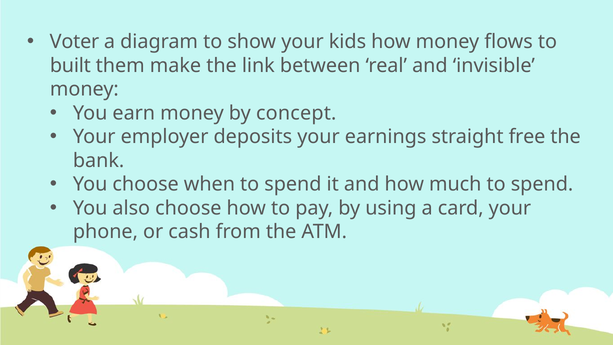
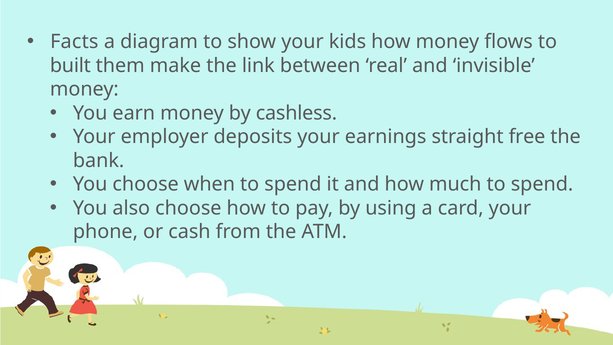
Voter: Voter -> Facts
concept: concept -> cashless
